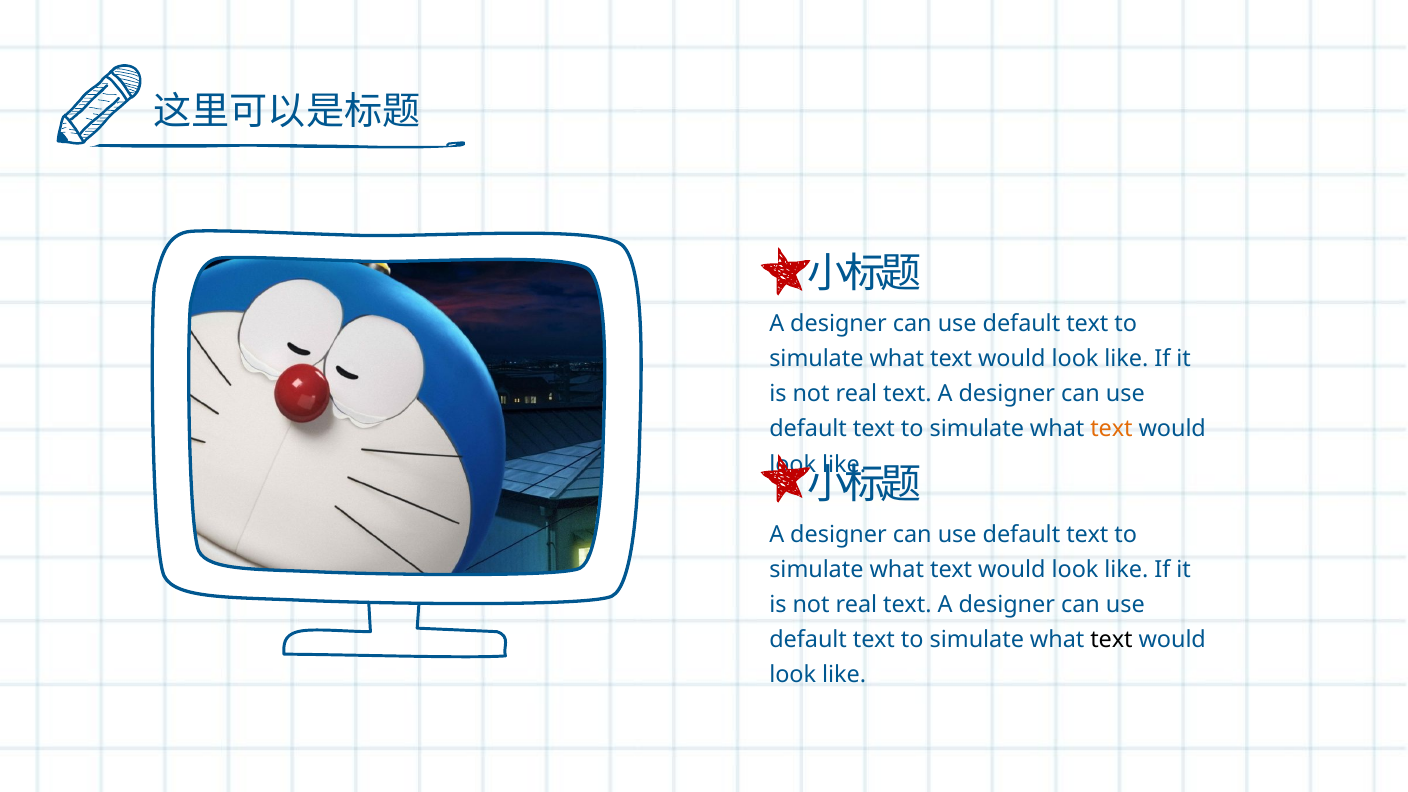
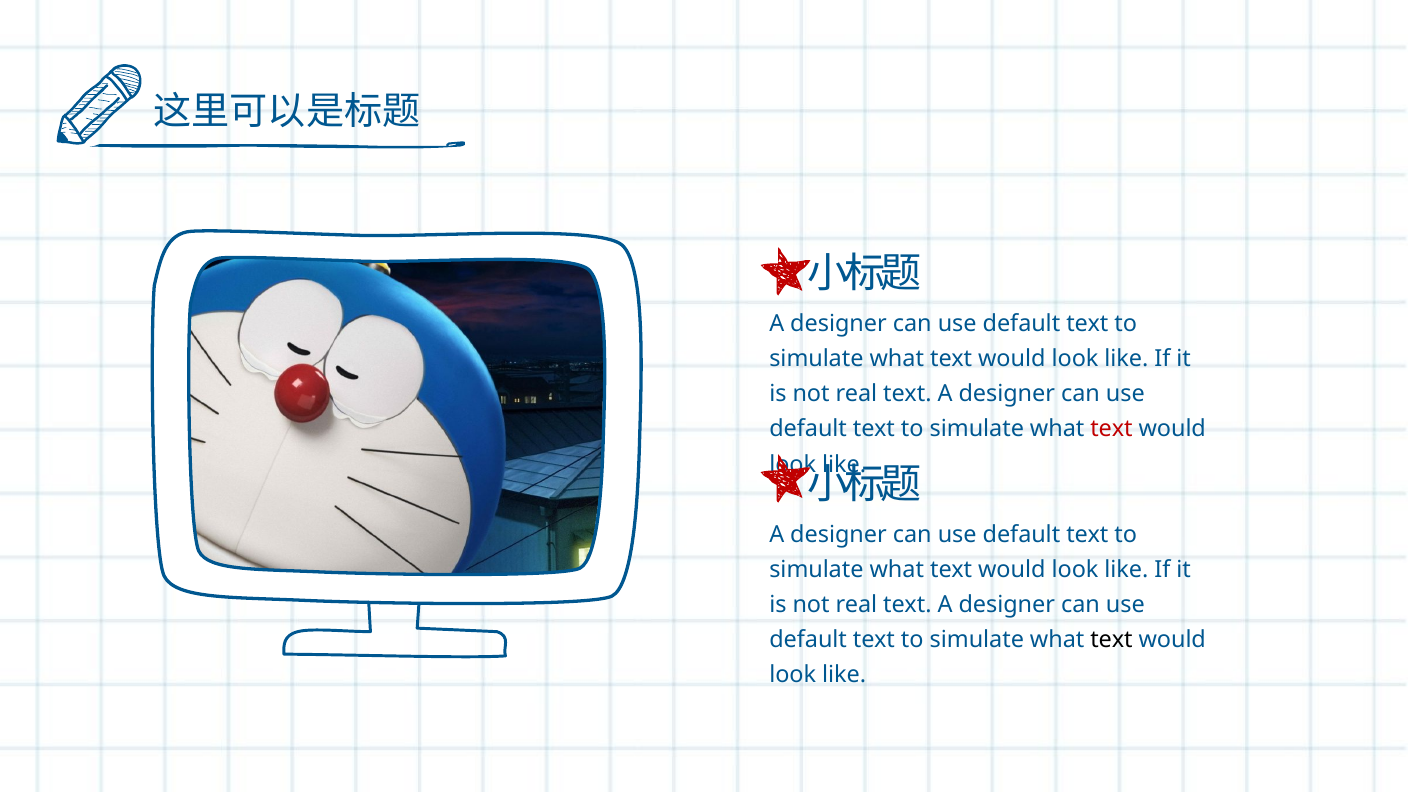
text at (1111, 429) colour: orange -> red
